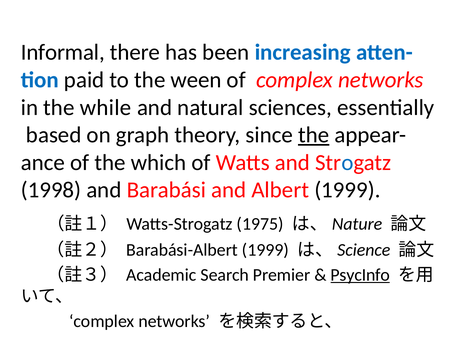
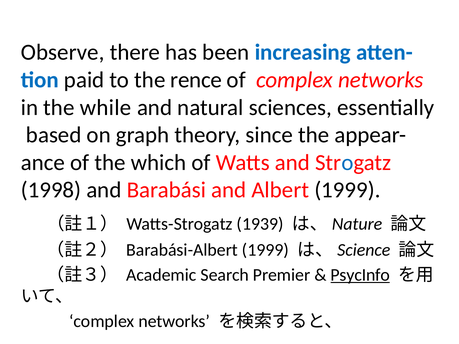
Informal: Informal -> Observe
ween: ween -> rence
the at (314, 135) underline: present -> none
1975: 1975 -> 1939
